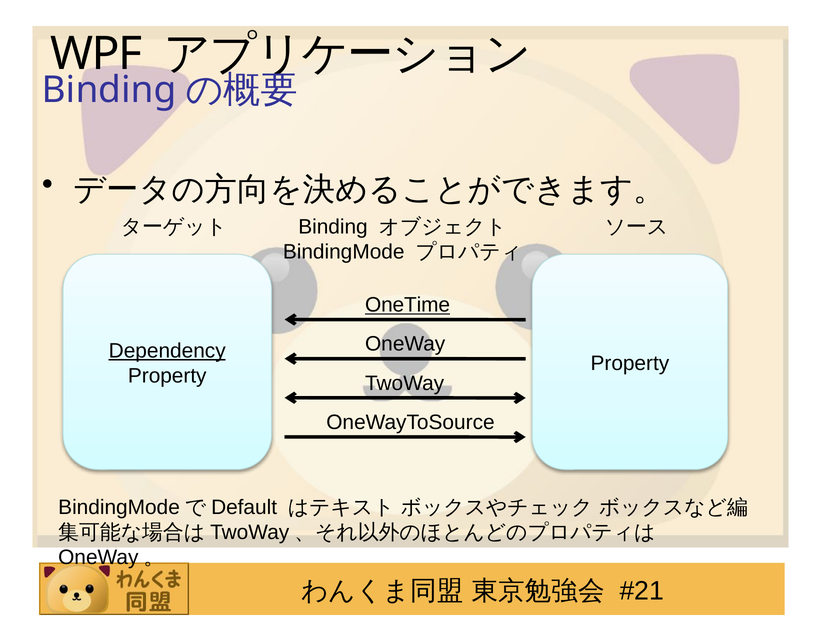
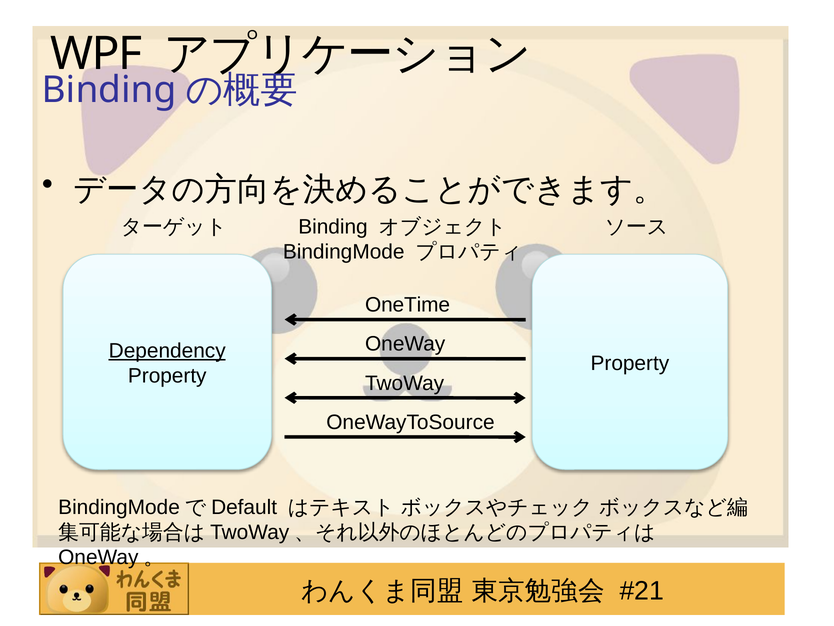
OneTime underline: present -> none
